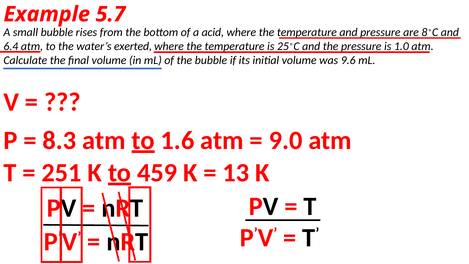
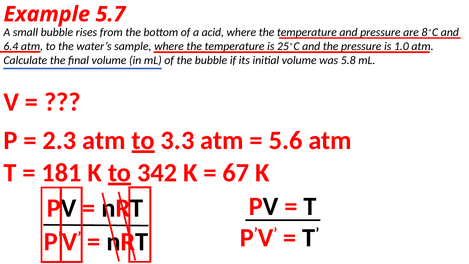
exerted: exerted -> sample
9.6: 9.6 -> 5.8
8.3: 8.3 -> 2.3
1.6: 1.6 -> 3.3
9.0: 9.0 -> 5.6
251: 251 -> 181
459: 459 -> 342
13: 13 -> 67
